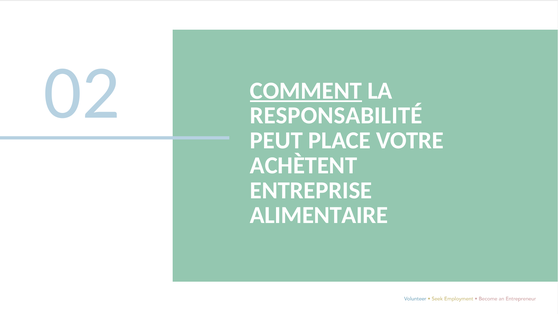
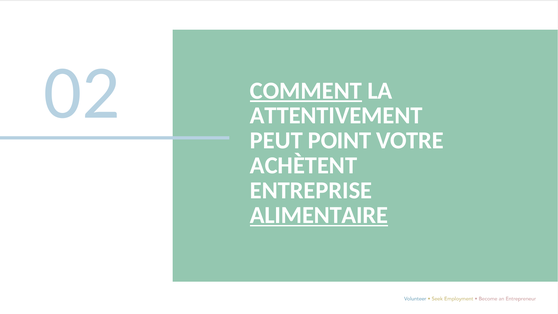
RESPONSABILITÉ: RESPONSABILITÉ -> ATTENTIVEMENT
PLACE: PLACE -> POINT
ALIMENTAIRE underline: none -> present
